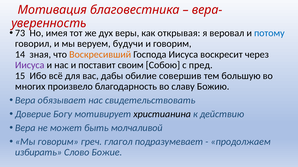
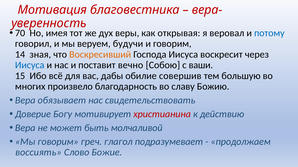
73: 73 -> 70
Иисуса at (30, 65) colour: purple -> blue
своим: своим -> вечно
пред: пред -> ваши
христианина colour: black -> red
избирать: избирать -> воссиять
